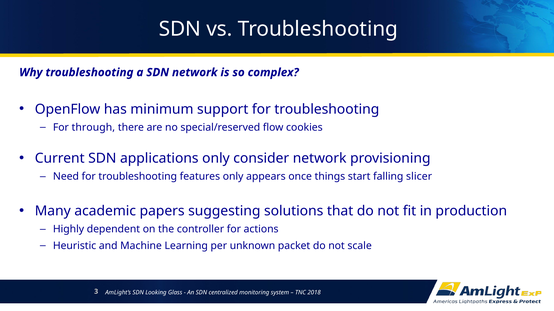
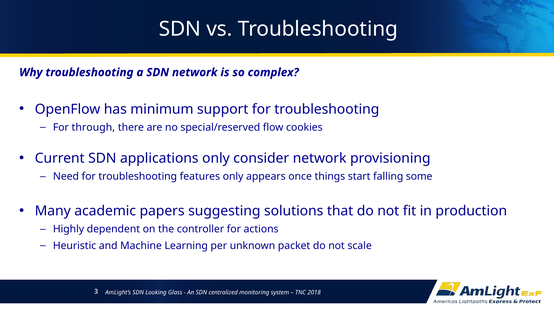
slicer: slicer -> some
